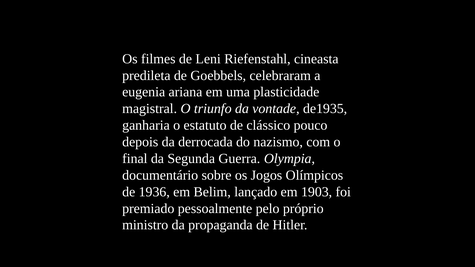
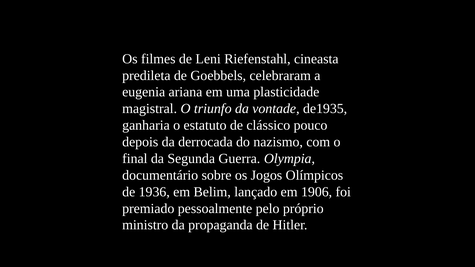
1903: 1903 -> 1906
